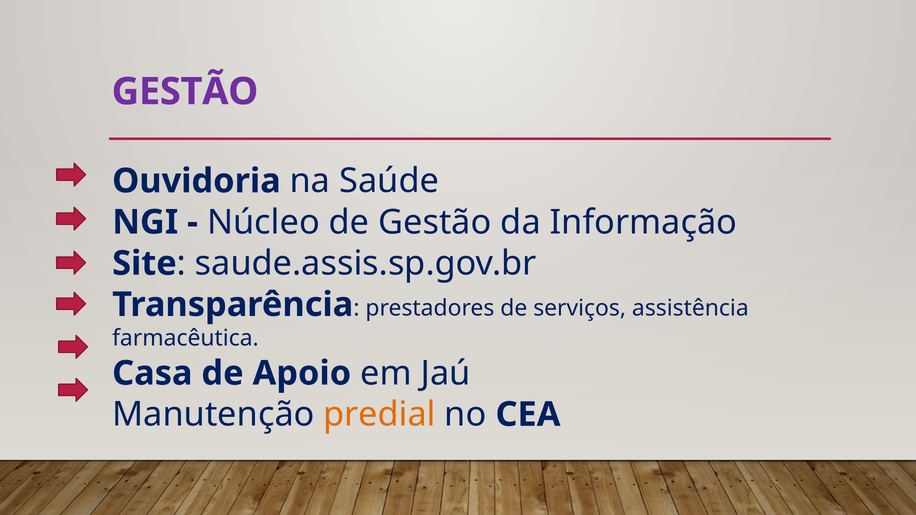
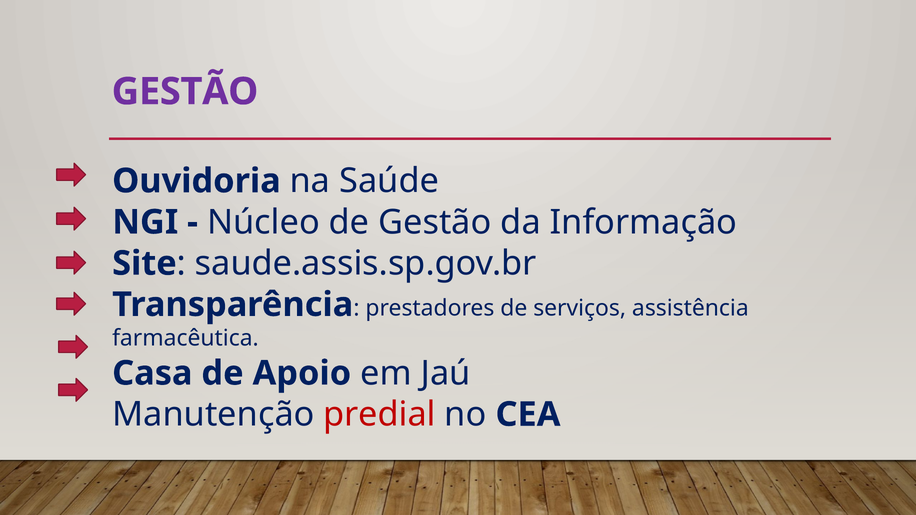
predial colour: orange -> red
